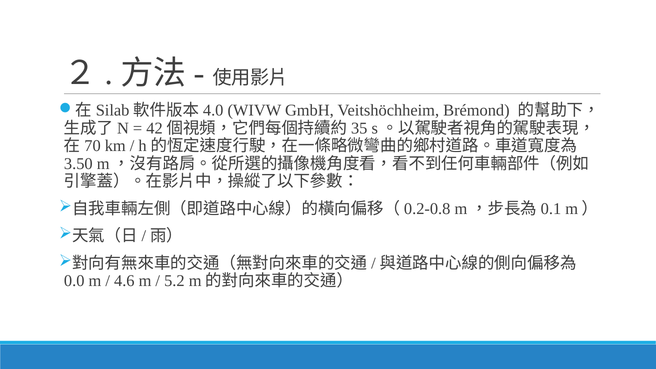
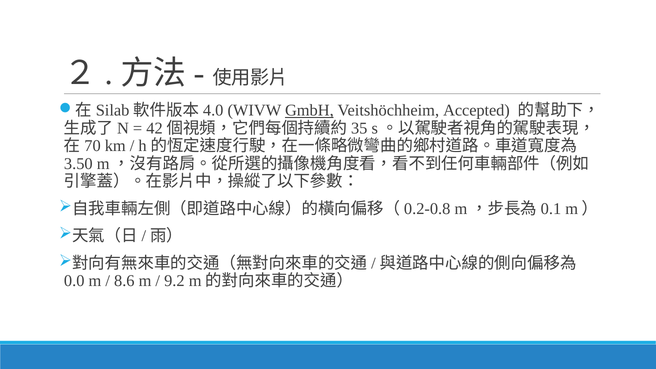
GmbH underline: none -> present
Brémond: Brémond -> Accepted
4.6: 4.6 -> 8.6
5.2: 5.2 -> 9.2
